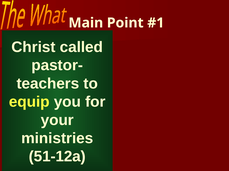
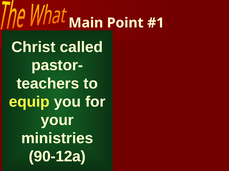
51-12a: 51-12a -> 90-12a
